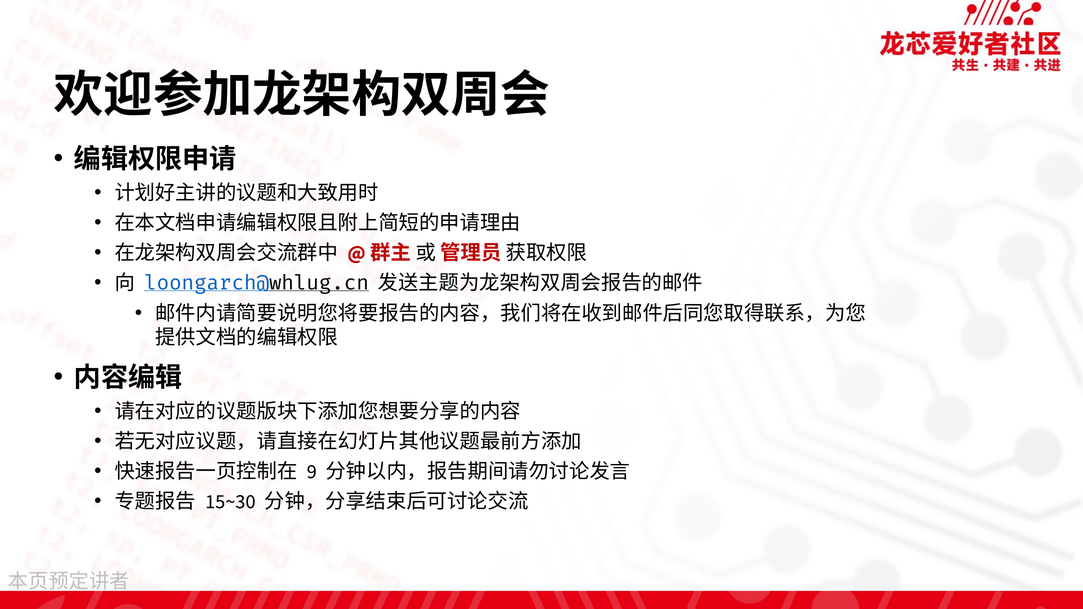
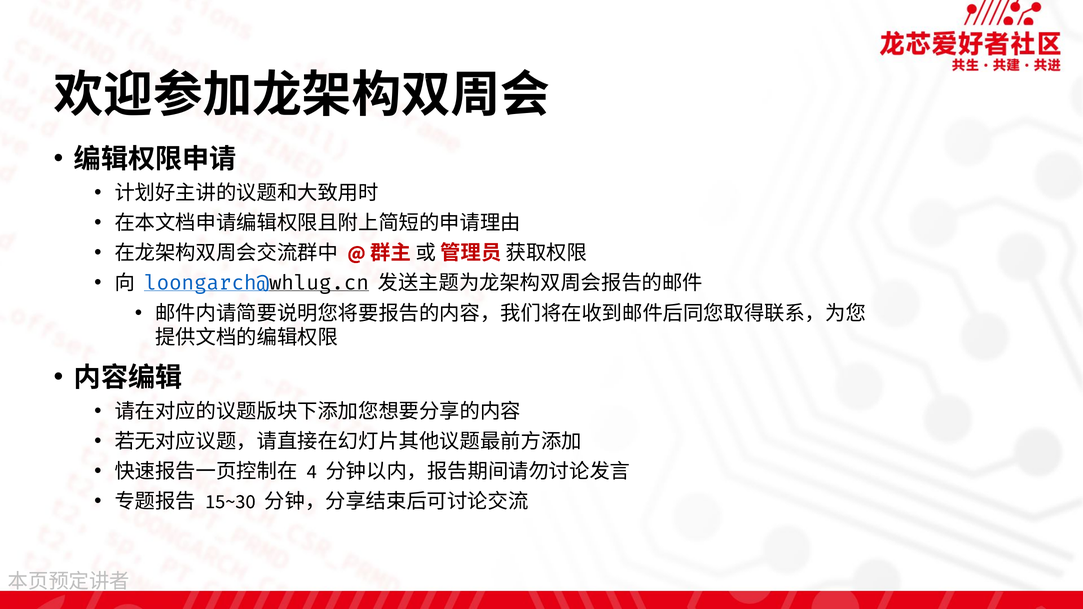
9: 9 -> 4
